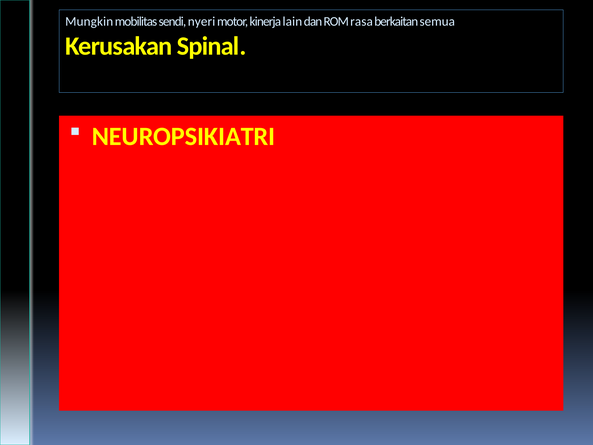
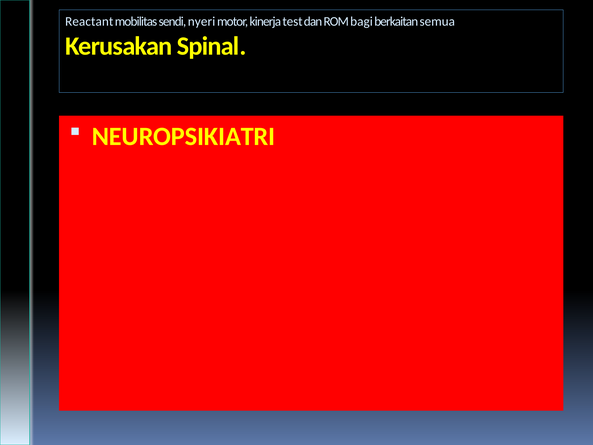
Mungkin: Mungkin -> Reactant
lain: lain -> test
rasa: rasa -> bagi
